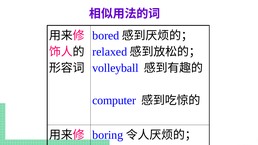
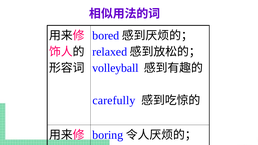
computer: computer -> carefully
